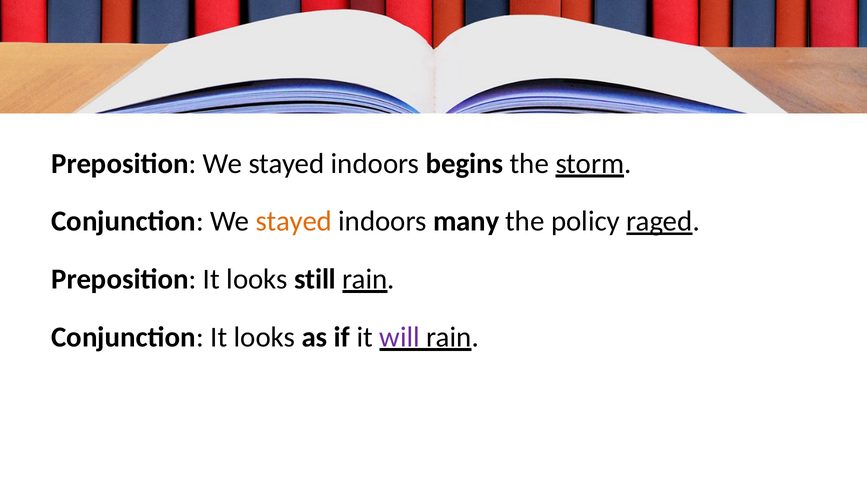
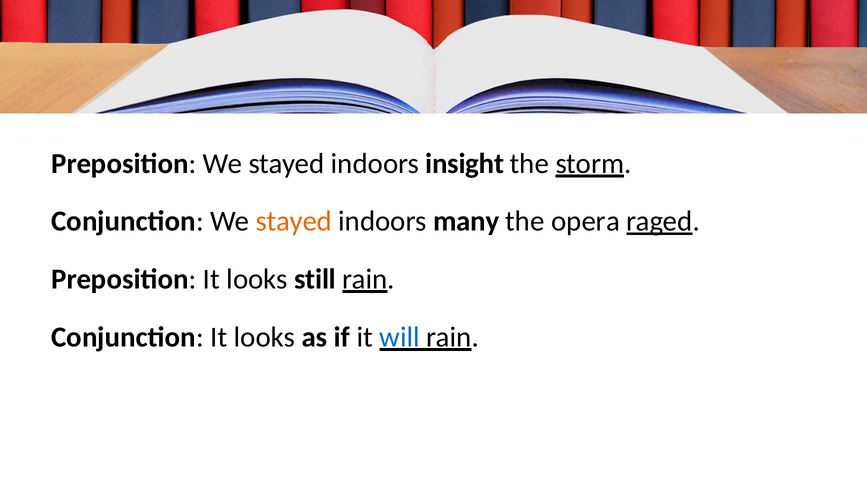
begins: begins -> insight
policy: policy -> opera
will colour: purple -> blue
